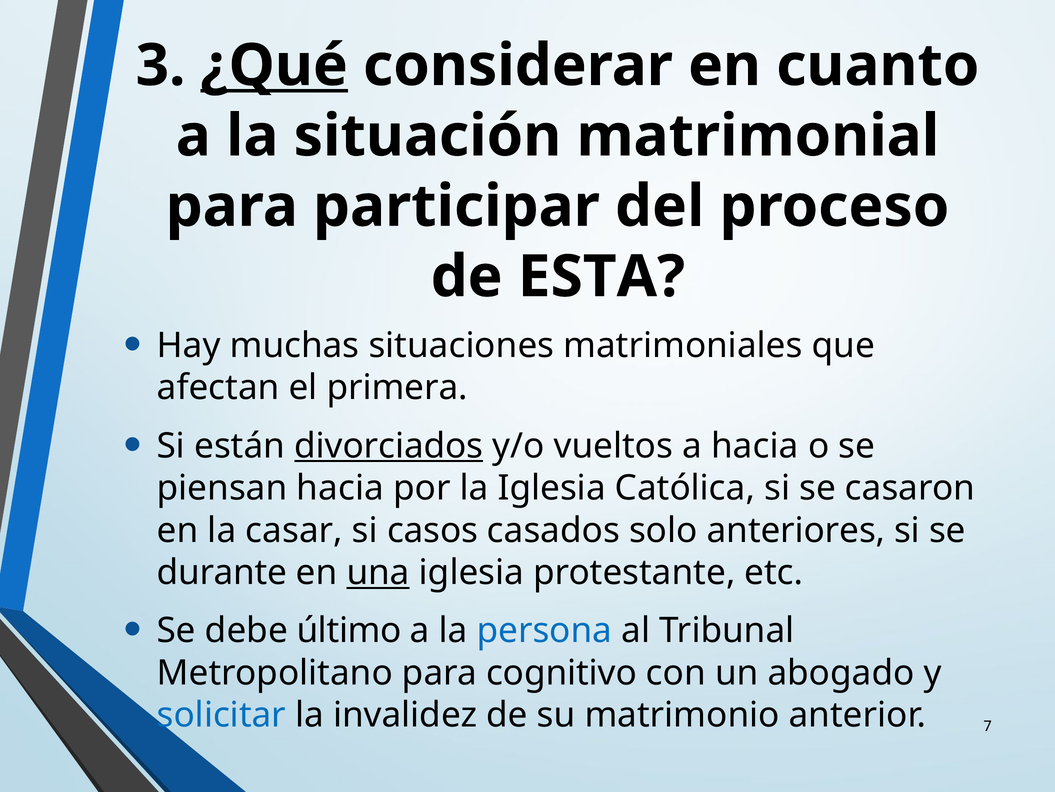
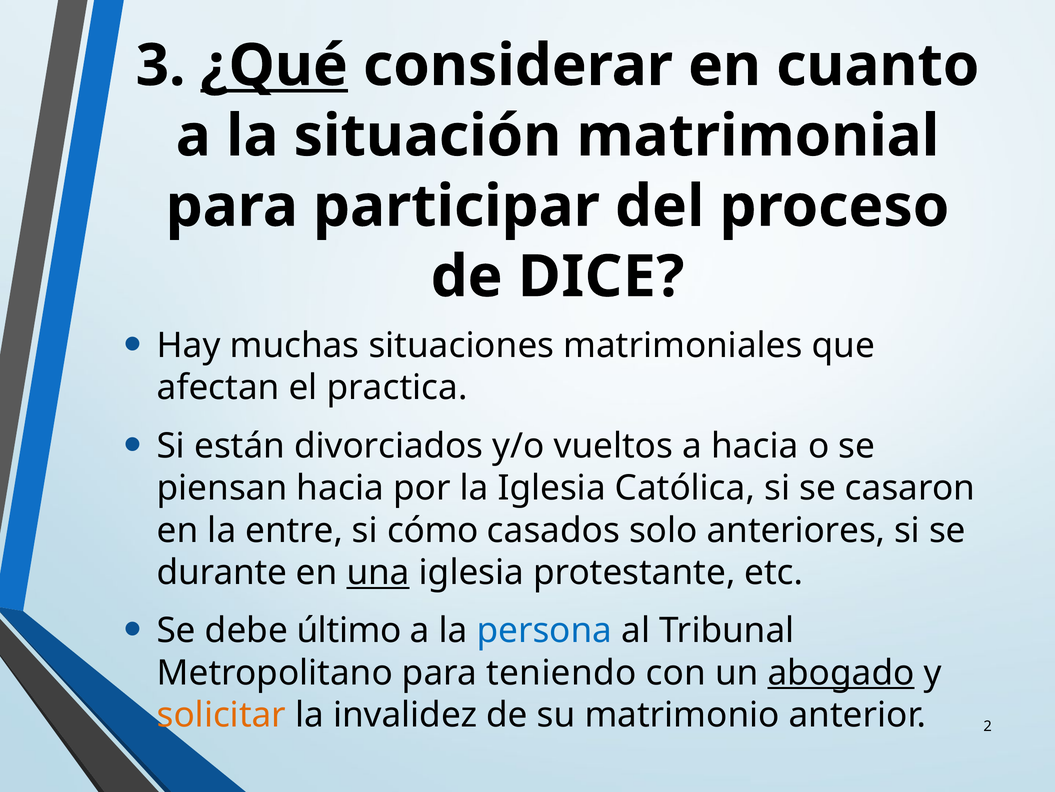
ESTA: ESTA -> DICE
primera: primera -> practica
divorciados underline: present -> none
casar: casar -> entre
casos: casos -> cómo
cognitivo: cognitivo -> teniendo
abogado underline: none -> present
solicitar colour: blue -> orange
7: 7 -> 2
